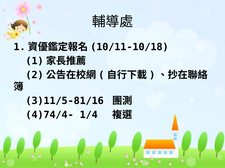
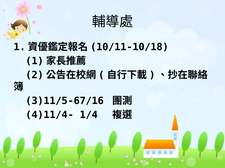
3)11/5-81/16: 3)11/5-81/16 -> 3)11/5-67/16
4)74/4-: 4)74/4- -> 4)11/4-
